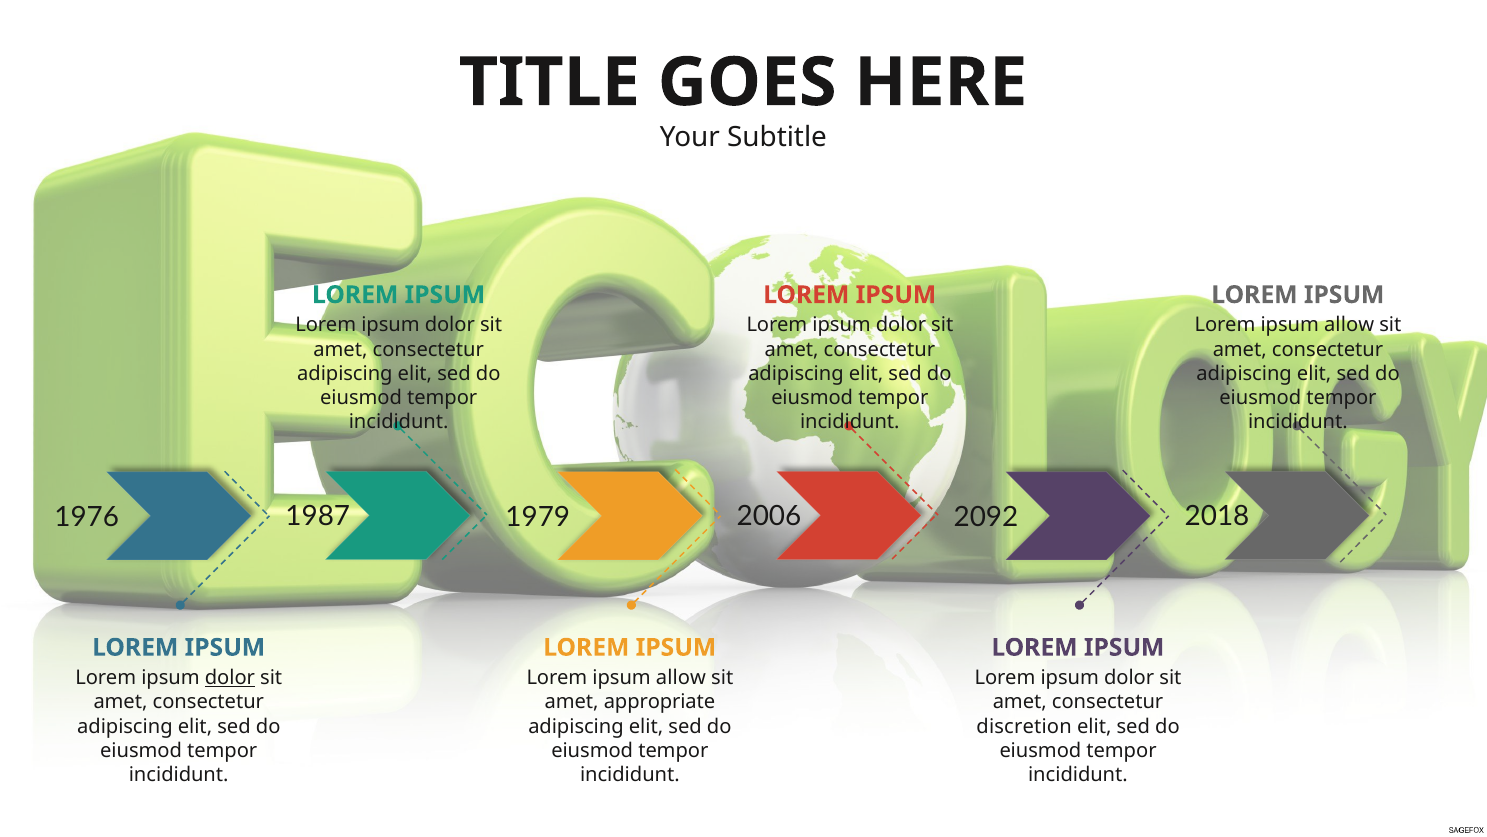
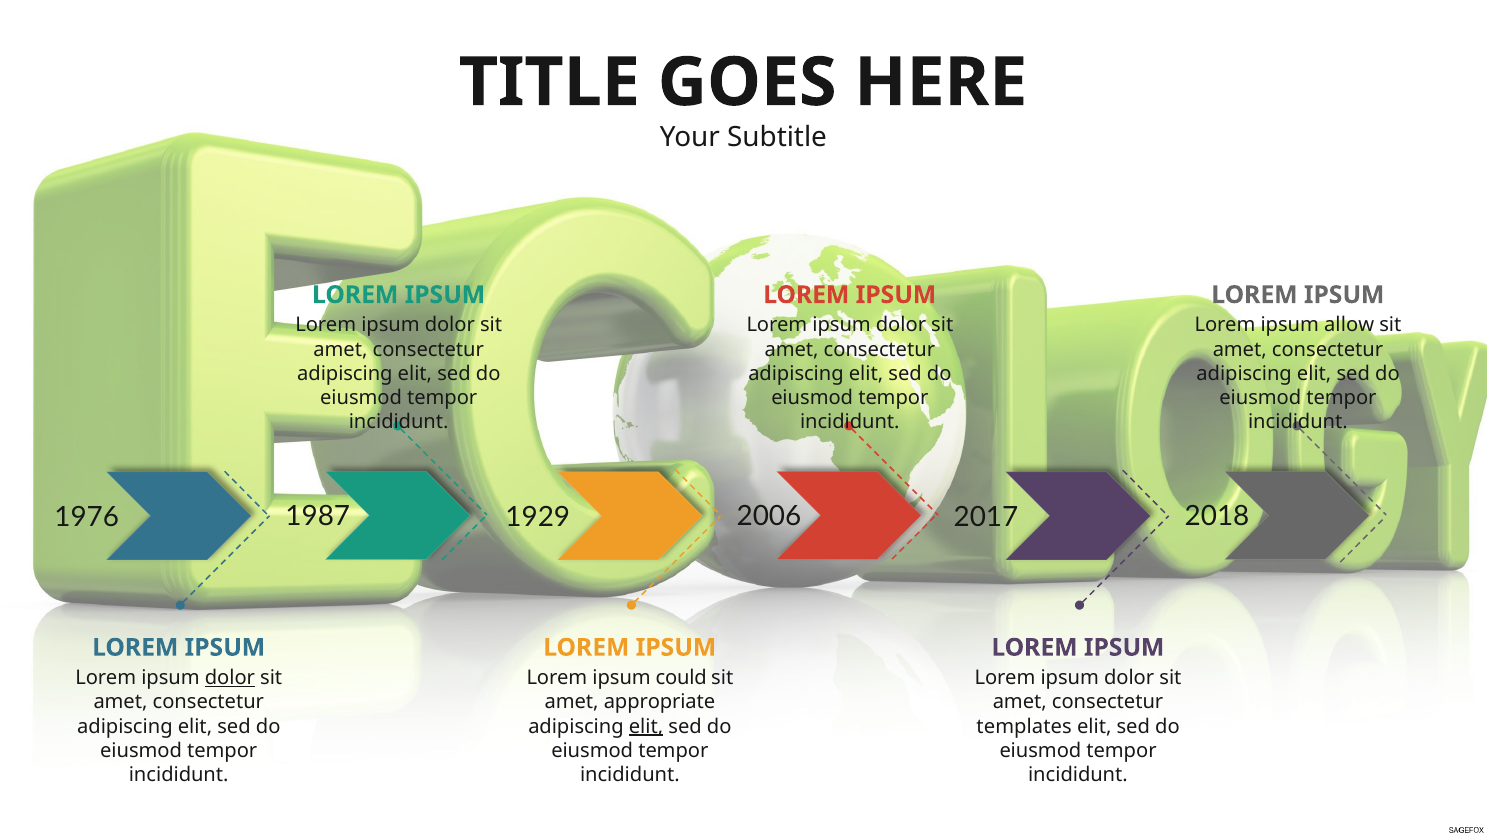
1979: 1979 -> 1929
2092: 2092 -> 2017
allow at (681, 677): allow -> could
elit at (646, 726) underline: none -> present
discretion: discretion -> templates
